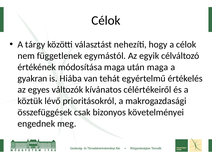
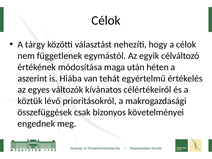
után maga: maga -> héten
gyakran: gyakran -> aszerint
